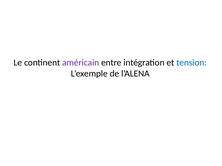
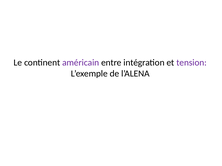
tension colour: blue -> purple
